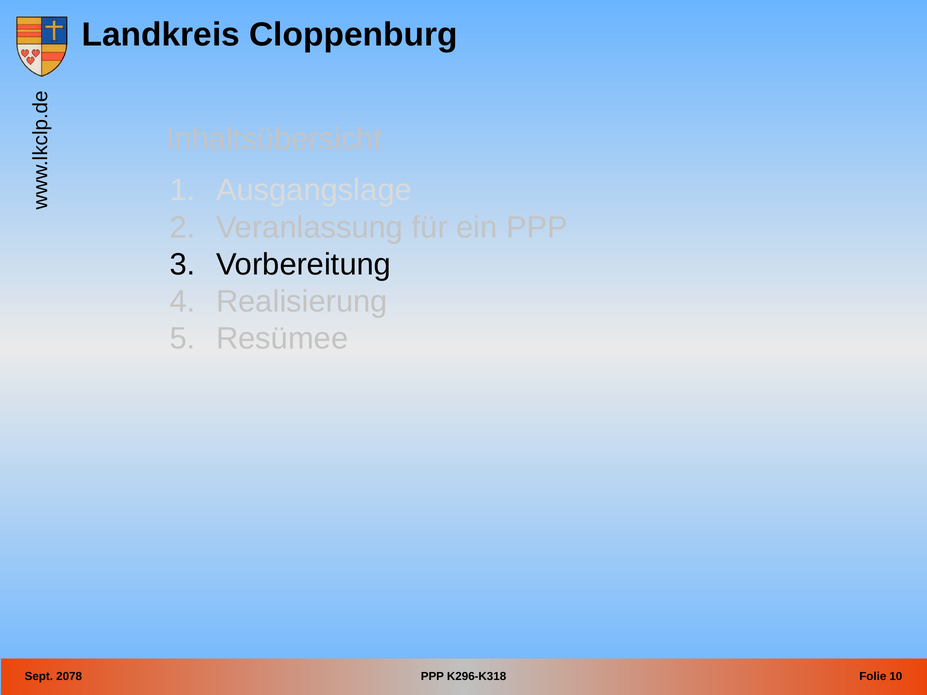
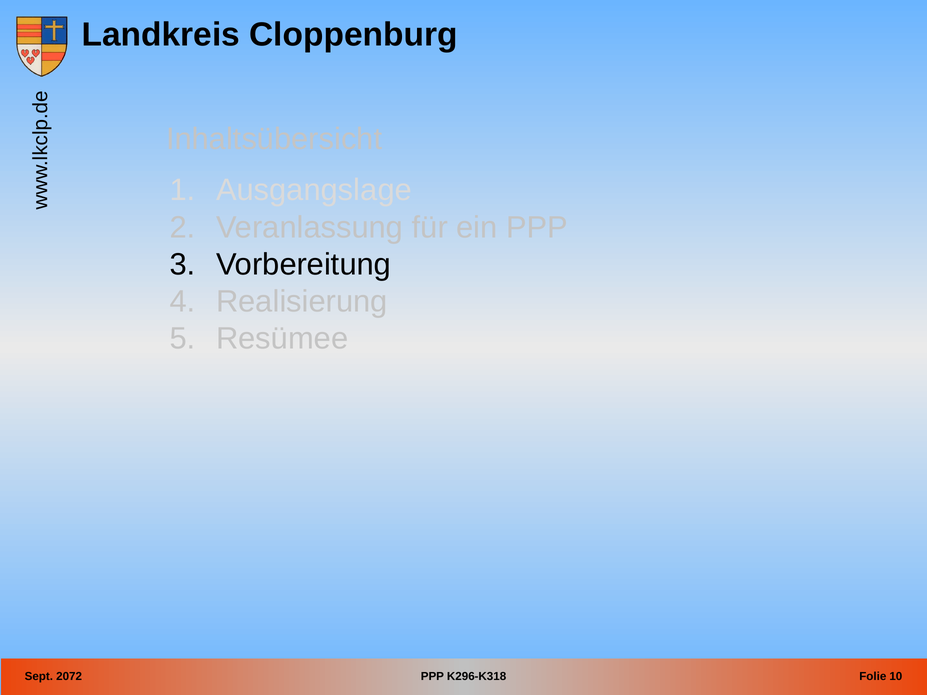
2078: 2078 -> 2072
